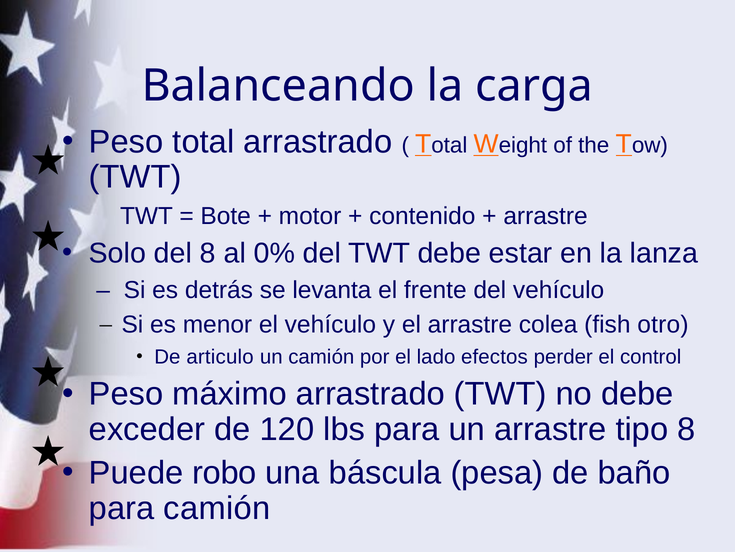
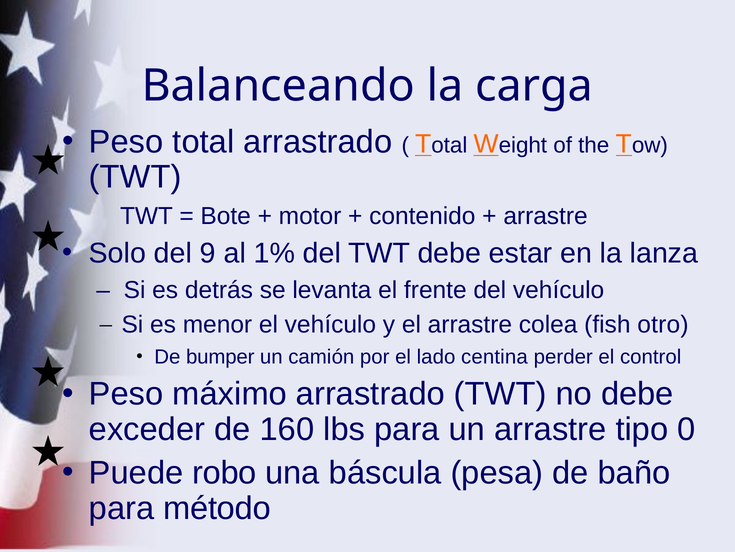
del 8: 8 -> 9
0%: 0% -> 1%
articulo: articulo -> bumper
efectos: efectos -> centina
120: 120 -> 160
tipo 8: 8 -> 0
para camión: camión -> método
